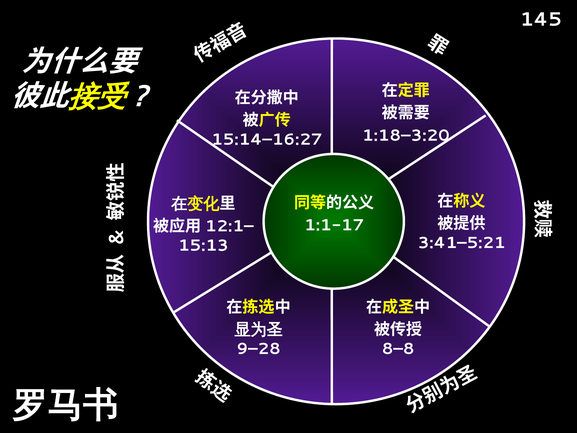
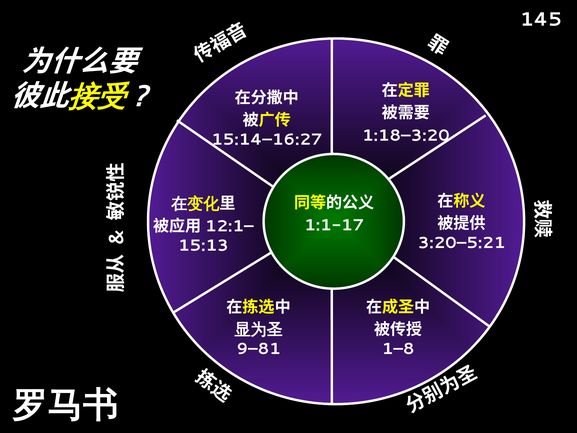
3:41–5:21: 3:41–5:21 -> 3:20–5:21
9–28: 9–28 -> 9–81
8–8: 8–8 -> 1–8
